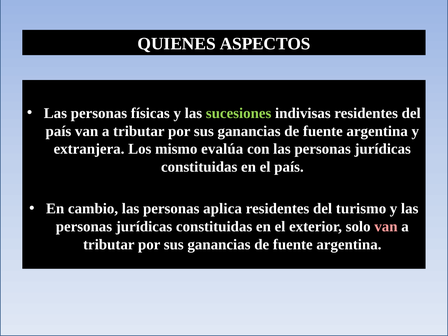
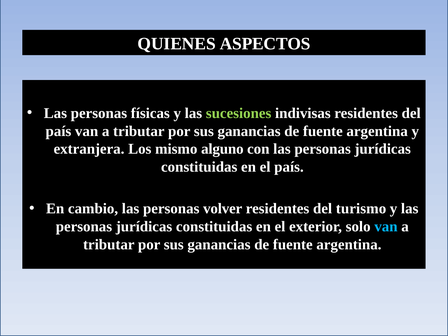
evalúa: evalúa -> alguno
aplica: aplica -> volver
van at (386, 227) colour: pink -> light blue
